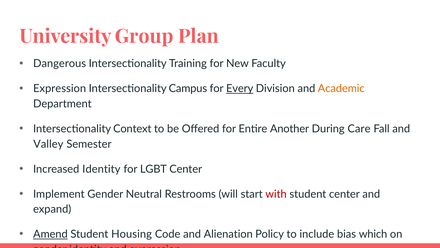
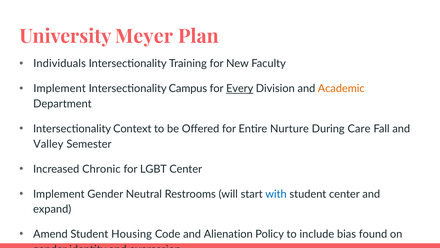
Group: Group -> Meyer
Dangerous: Dangerous -> Individuals
Expression at (60, 89): Expression -> Implement
Another: Another -> Nurture
Increased Identity: Identity -> Chronic
with colour: red -> blue
Amend underline: present -> none
which: which -> found
